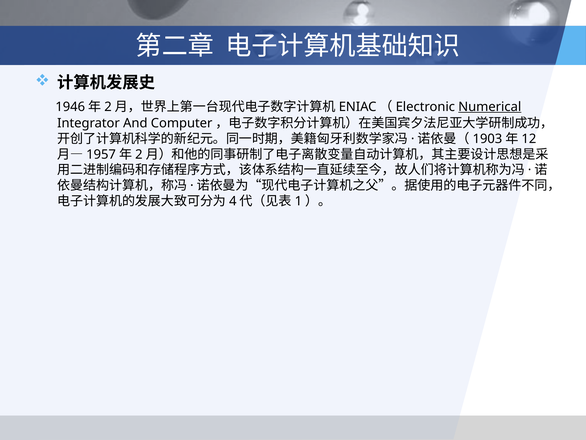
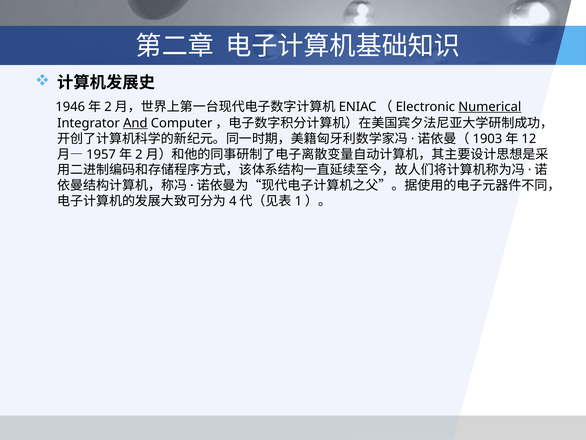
And underline: none -> present
